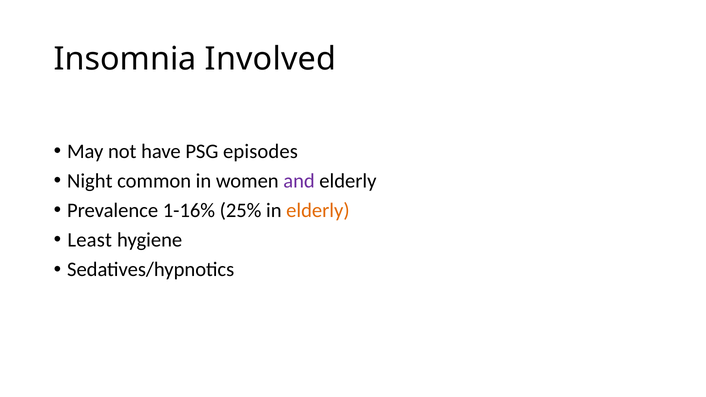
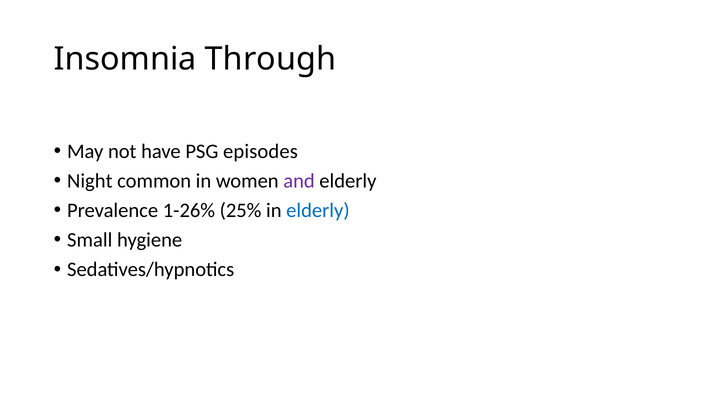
Involved: Involved -> Through
1-16%: 1-16% -> 1-26%
elderly at (318, 210) colour: orange -> blue
Least: Least -> Small
